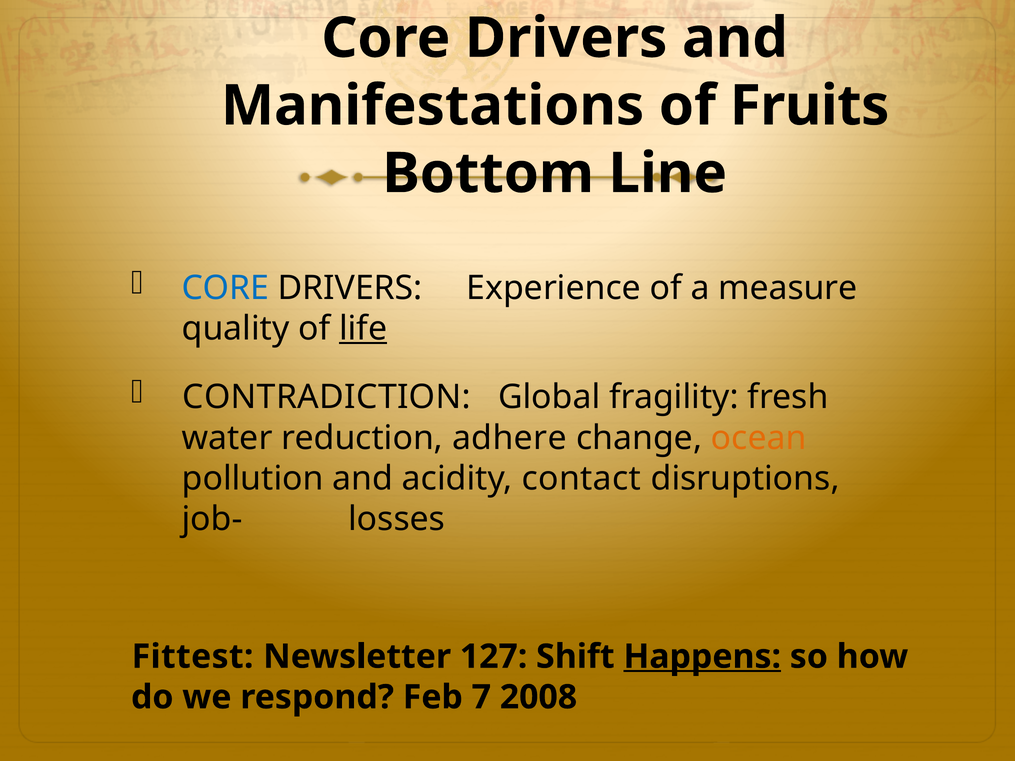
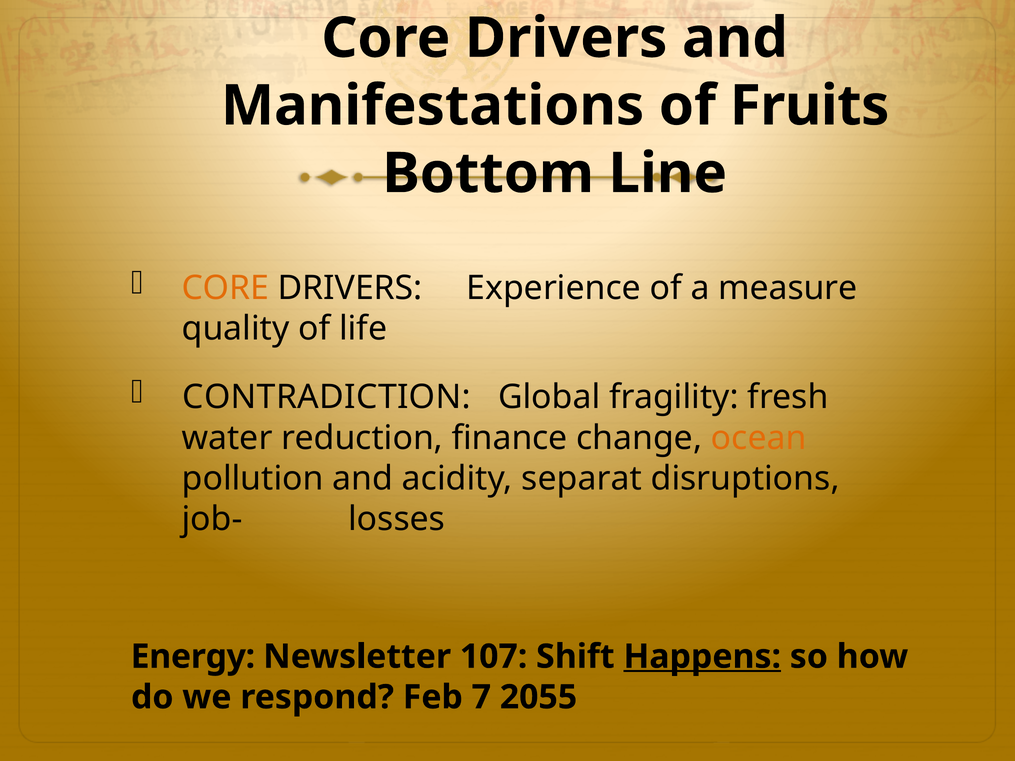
CORE at (225, 288) colour: blue -> orange
life underline: present -> none
adhere: adhere -> finance
contact: contact -> separat
Fittest: Fittest -> Energy
127: 127 -> 107
2008: 2008 -> 2055
